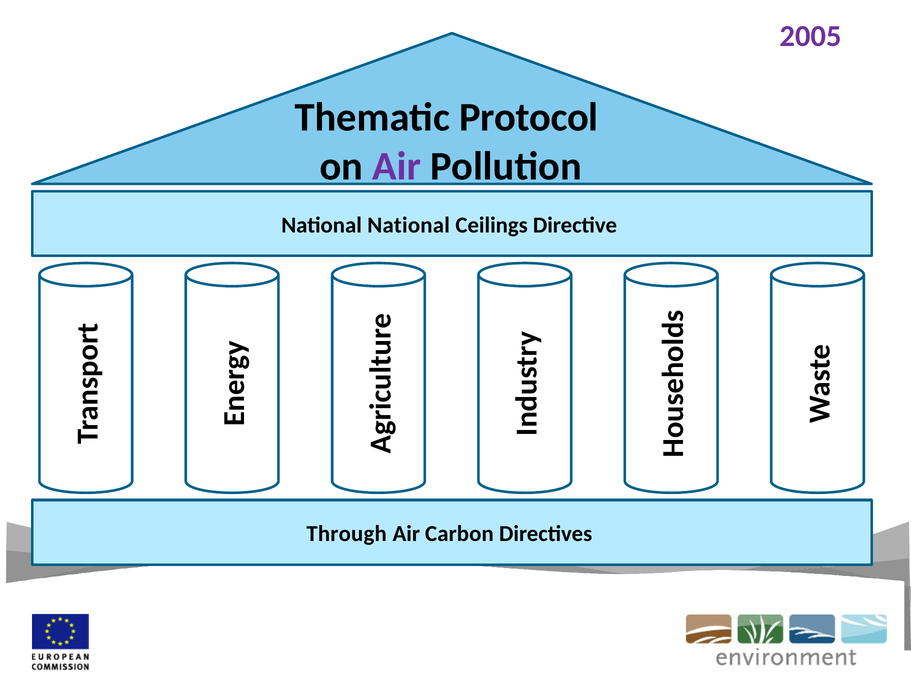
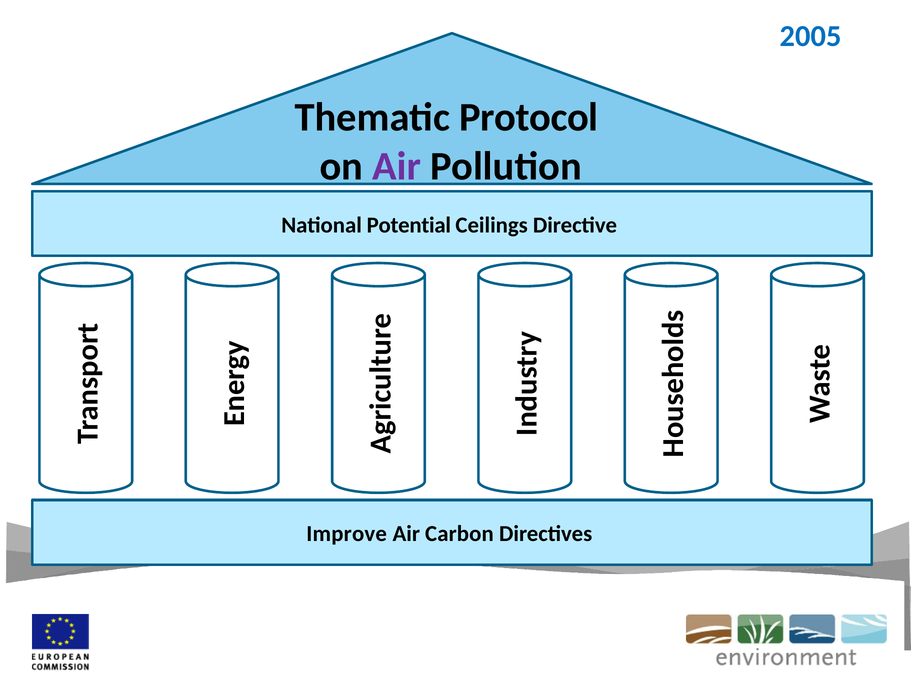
2005 colour: purple -> blue
National National: National -> Potential
Through: Through -> Improve
